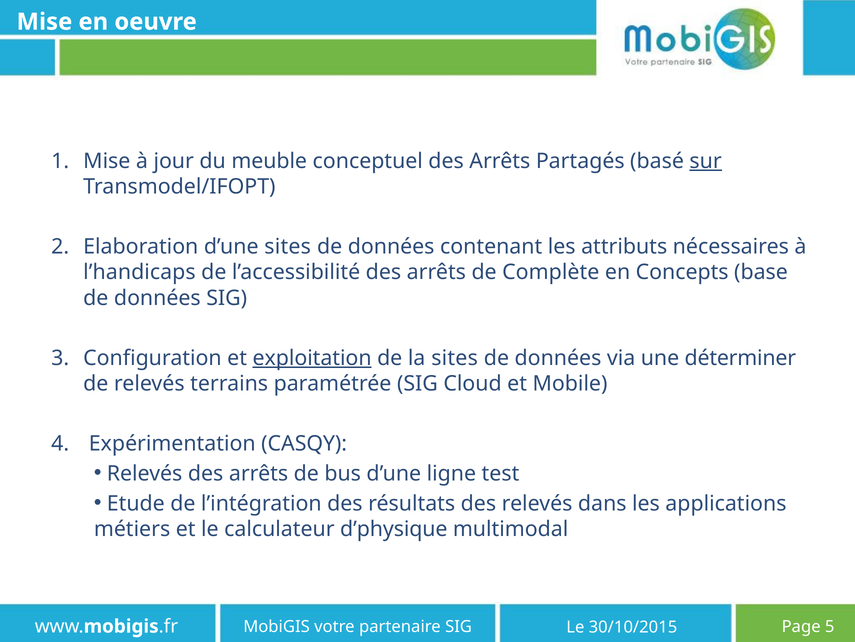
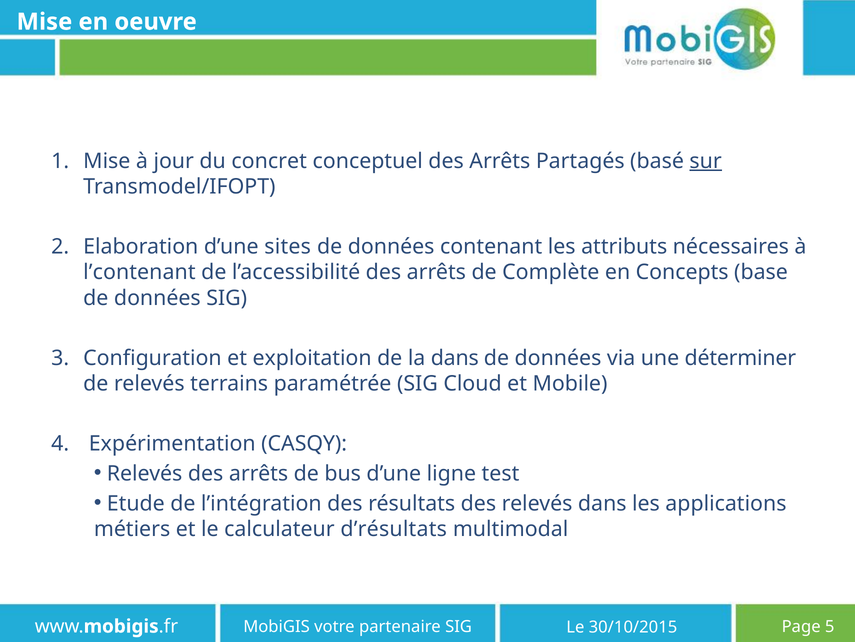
meuble: meuble -> concret
l’handicaps: l’handicaps -> l’contenant
exploitation underline: present -> none
la sites: sites -> dans
d’physique: d’physique -> d’résultats
